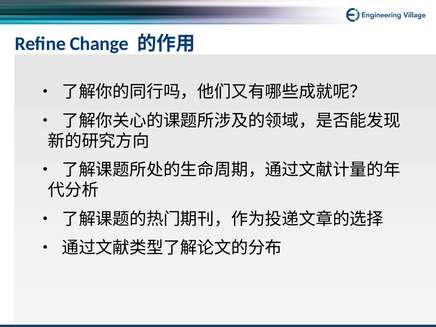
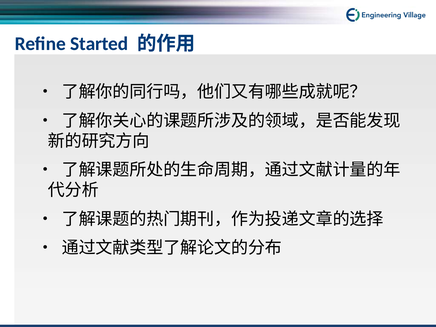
Change: Change -> Started
